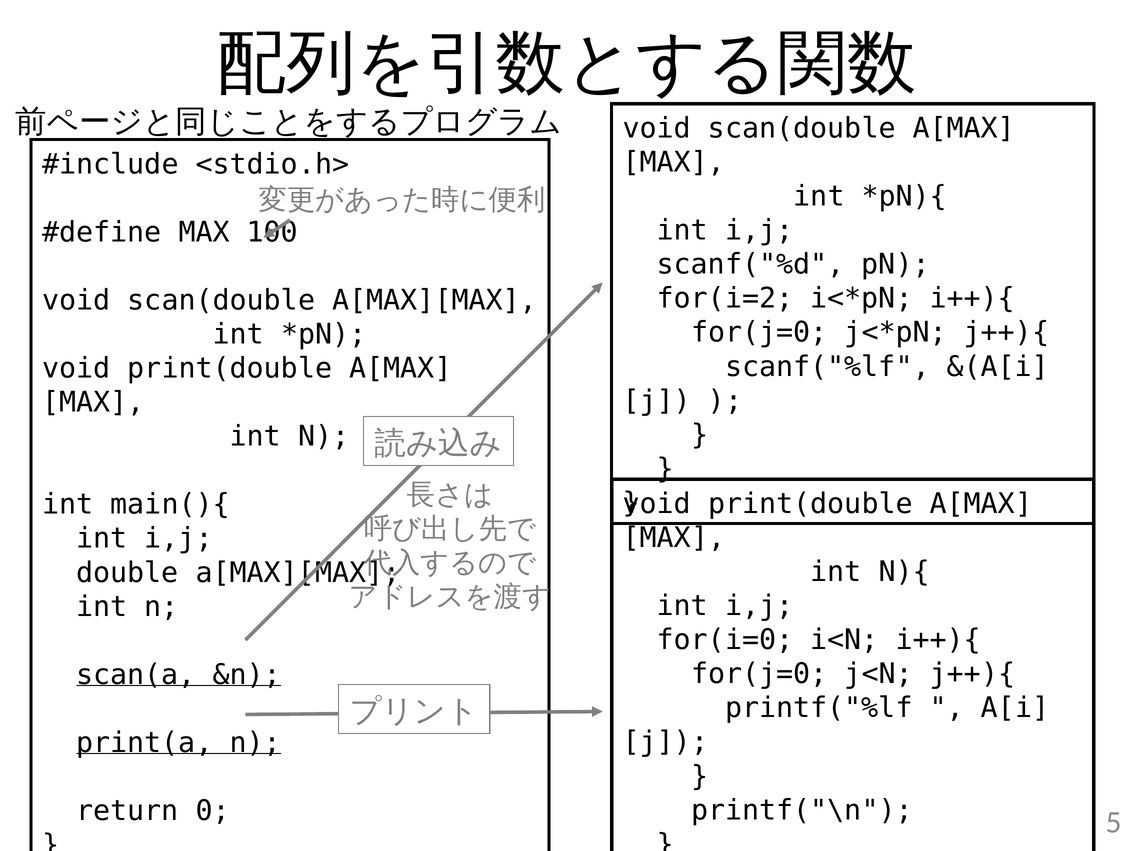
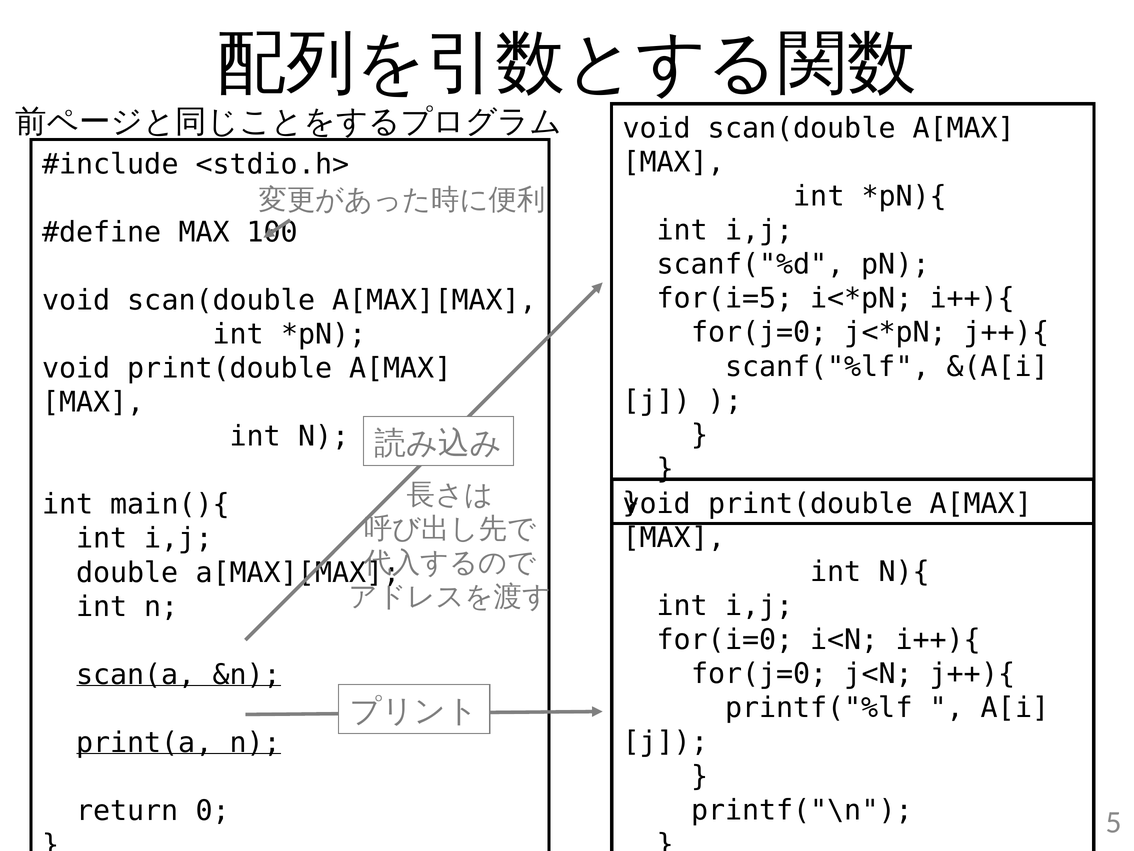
for(i=2: for(i=2 -> for(i=5
